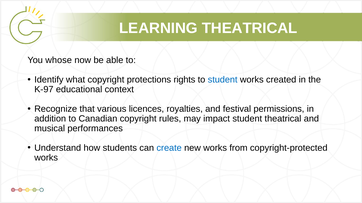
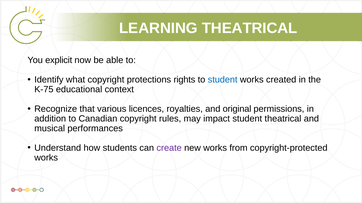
whose: whose -> explicit
K-97: K-97 -> K-75
festival: festival -> original
create colour: blue -> purple
